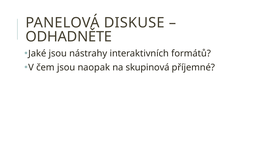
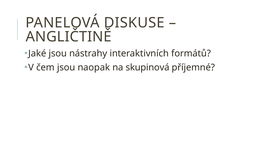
ODHADNĚTE: ODHADNĚTE -> ANGLIČTINĚ
